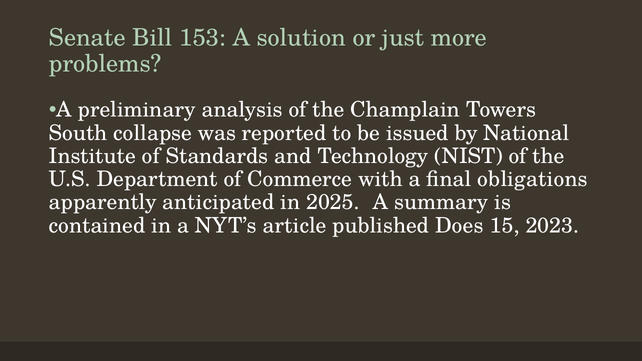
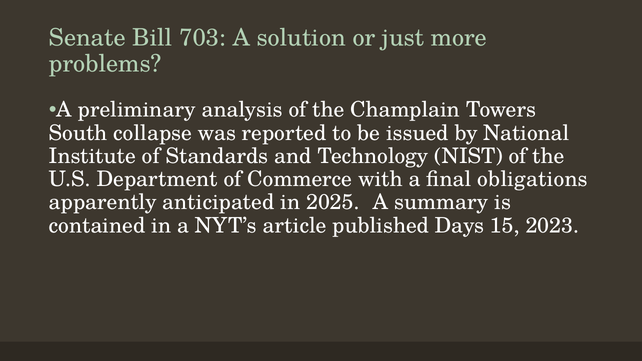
153: 153 -> 703
Does: Does -> Days
